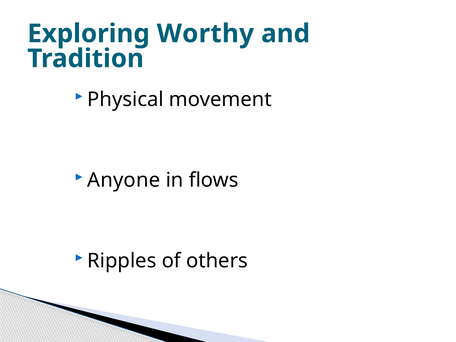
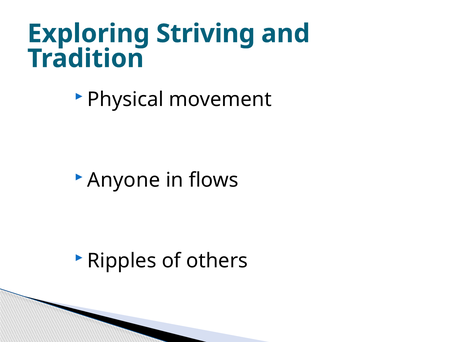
Worthy: Worthy -> Striving
